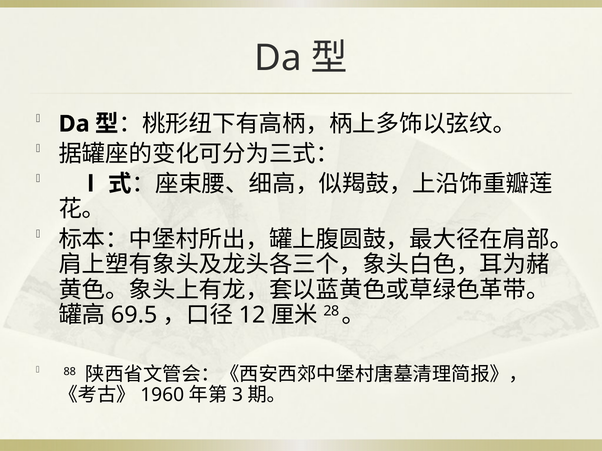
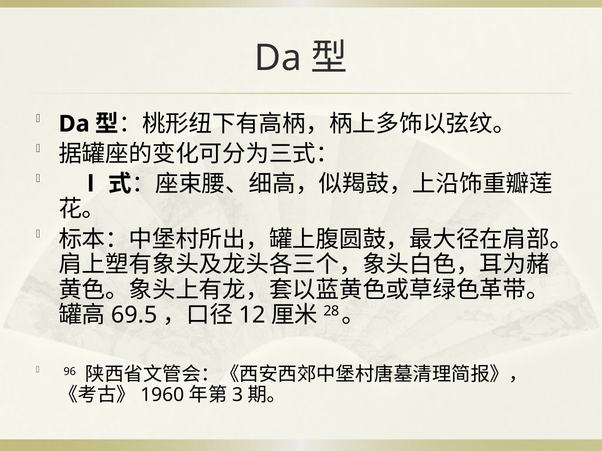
88: 88 -> 96
